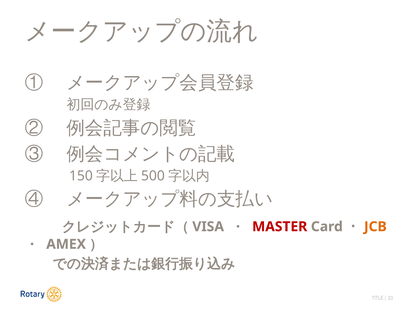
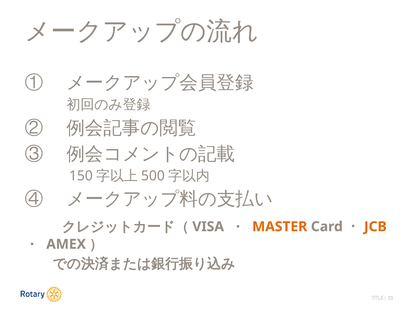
MASTER colour: red -> orange
